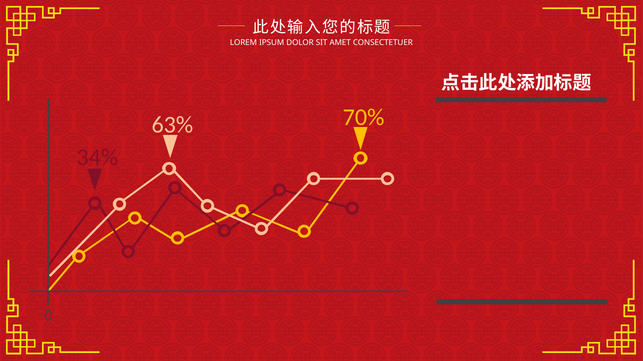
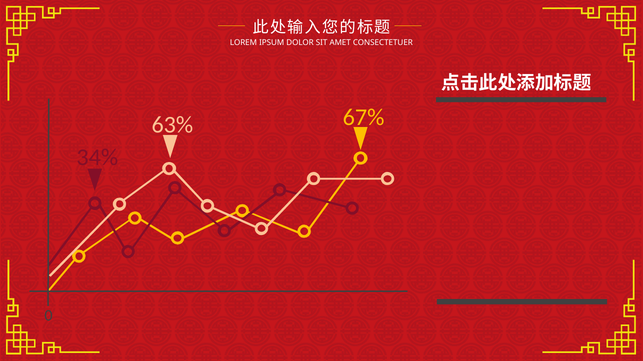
70%: 70% -> 67%
